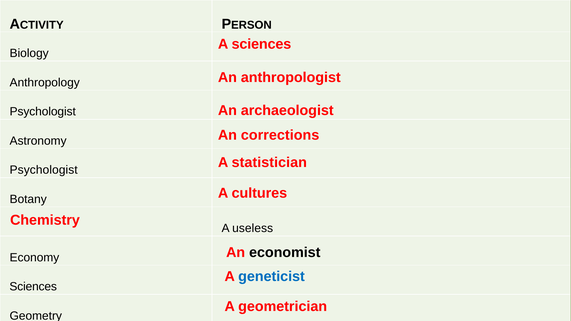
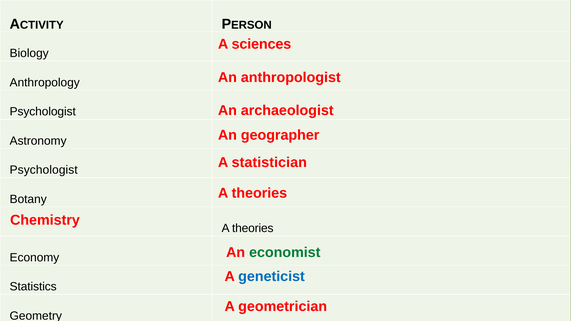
corrections: corrections -> geographer
cultures at (259, 193): cultures -> theories
useless at (253, 228): useless -> theories
economist colour: black -> green
Sciences at (33, 287): Sciences -> Statistics
